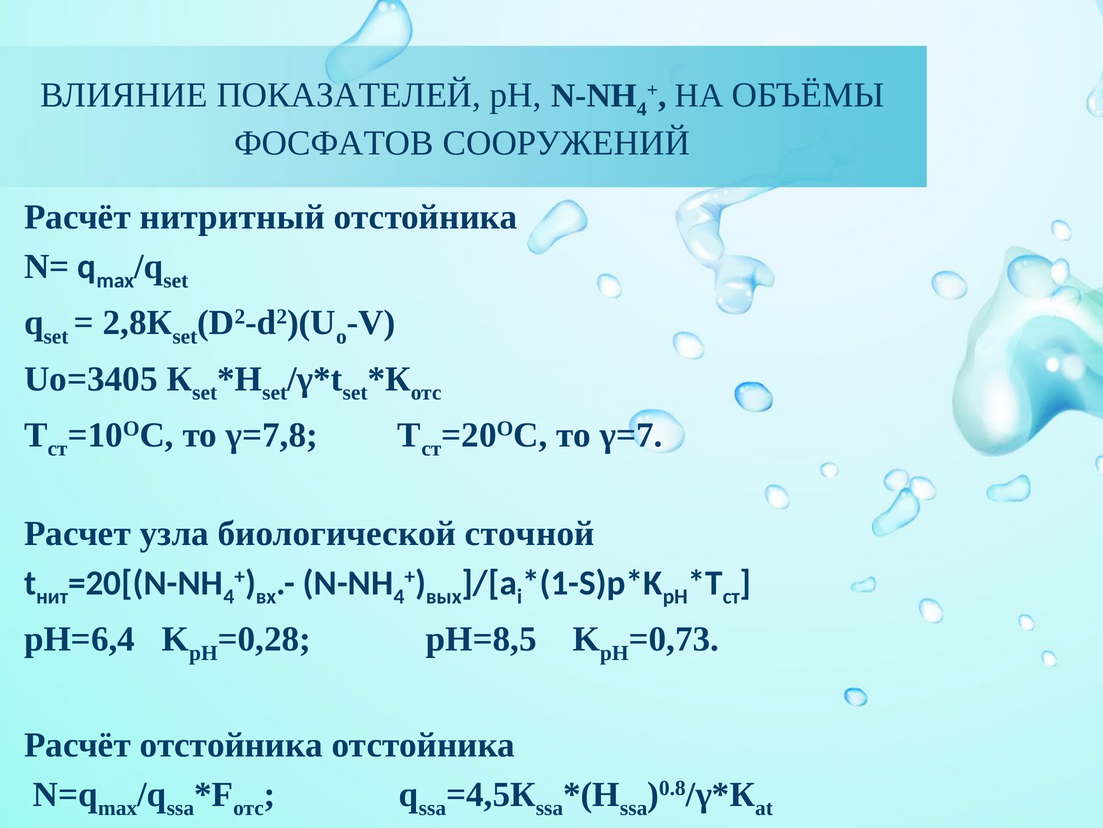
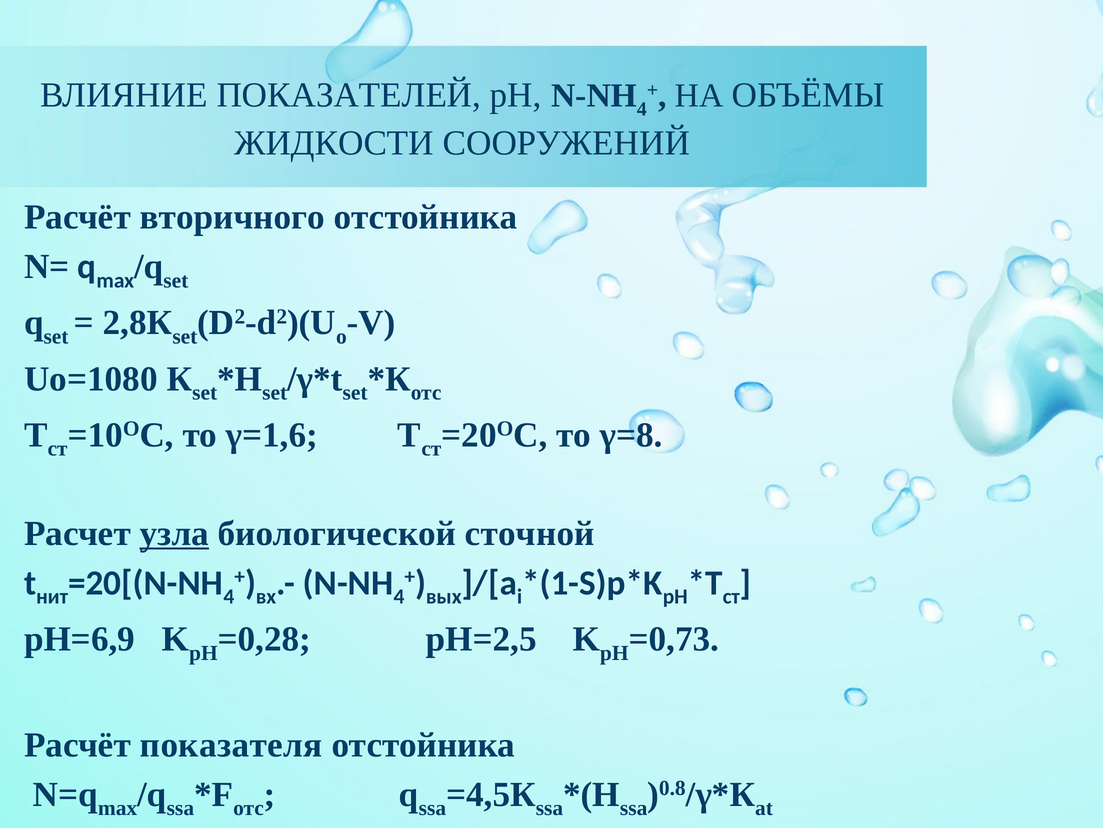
ФОСФАТОВ: ФОСФАТОВ -> ЖИДКОСТИ
нитритный: нитритный -> вторичного
Uo=3405: Uo=3405 -> Uo=1080
γ=7,8: γ=7,8 -> γ=1,6
γ=7: γ=7 -> γ=8
узла underline: none -> present
рН=6,4: рН=6,4 -> рН=6,9
рН=8,5: рН=8,5 -> рН=2,5
Расчёт отстойника: отстойника -> показателя
